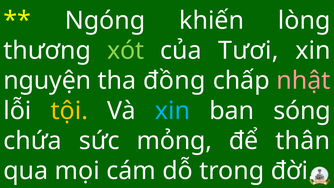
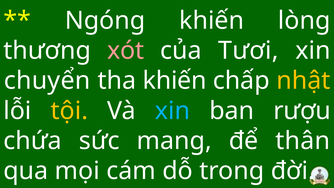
xót colour: light green -> pink
nguyện: nguyện -> chuyển
tha đồng: đồng -> khiến
nhật colour: pink -> yellow
sóng: sóng -> rượu
mỏng: mỏng -> mang
